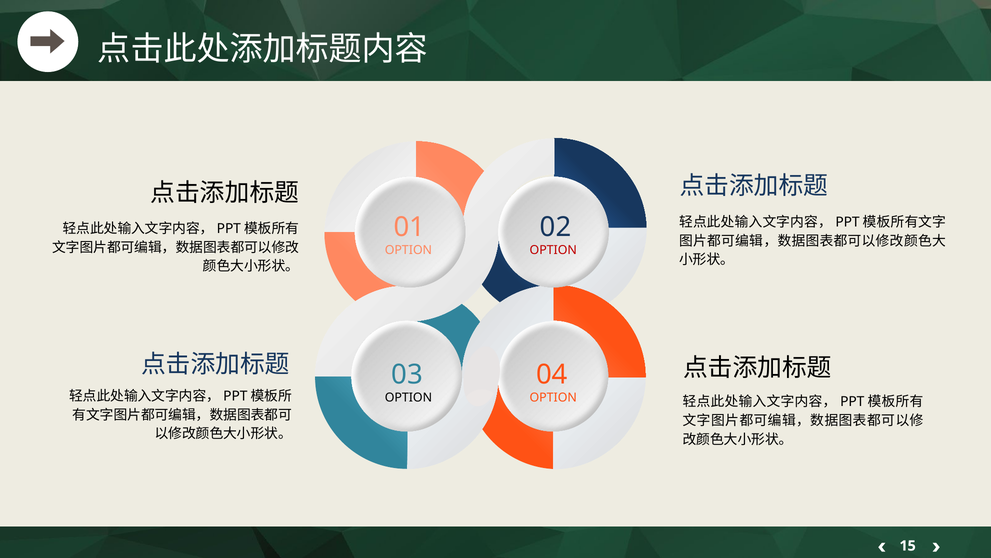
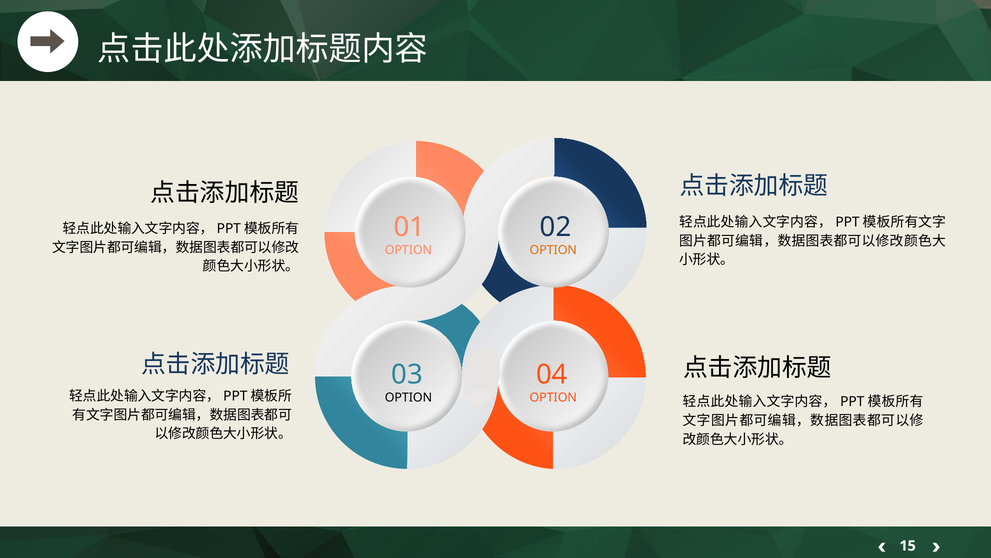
OPTION at (553, 250) colour: red -> orange
